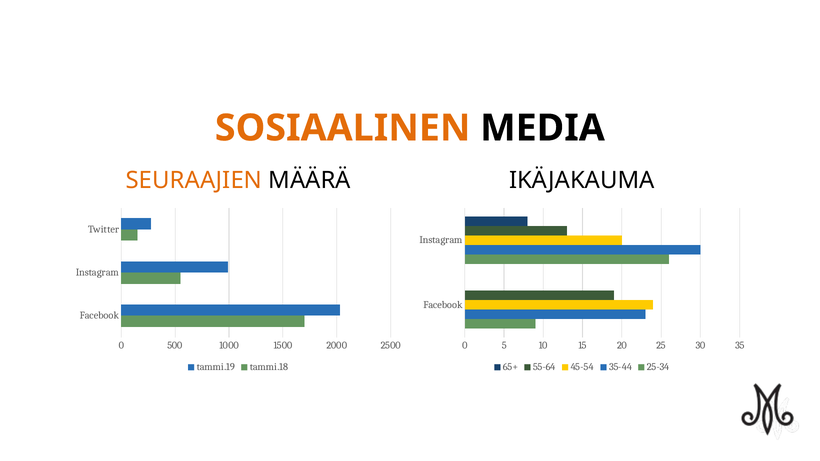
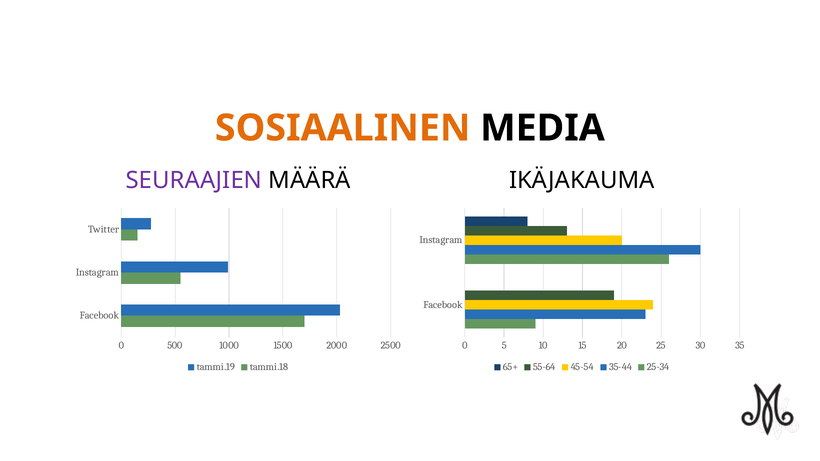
SEURAAJIEN colour: orange -> purple
